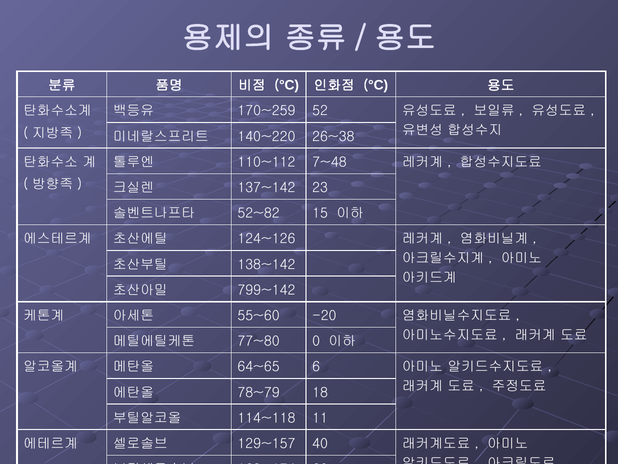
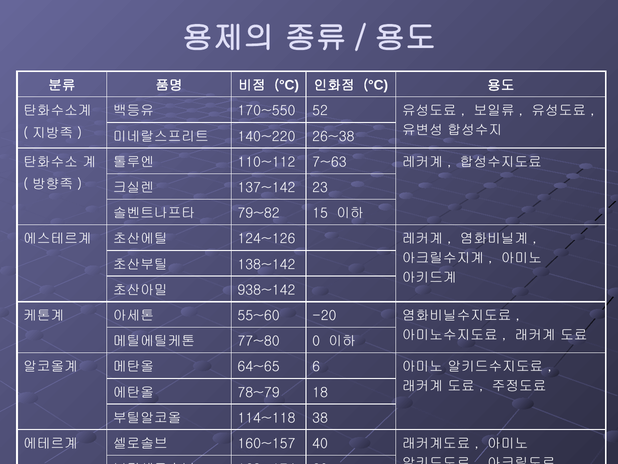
170~259: 170~259 -> 170~550
7~48: 7~48 -> 7~63
52~82: 52~82 -> 79~82
799~142: 799~142 -> 938~142
11: 11 -> 38
129~157: 129~157 -> 160~157
